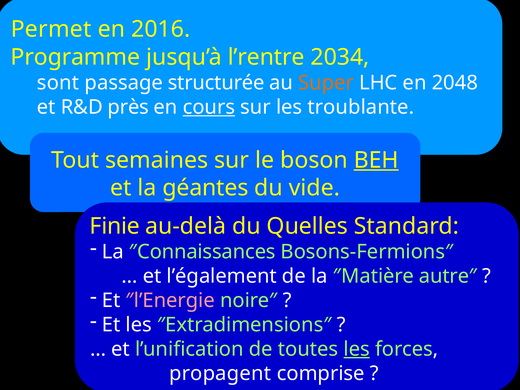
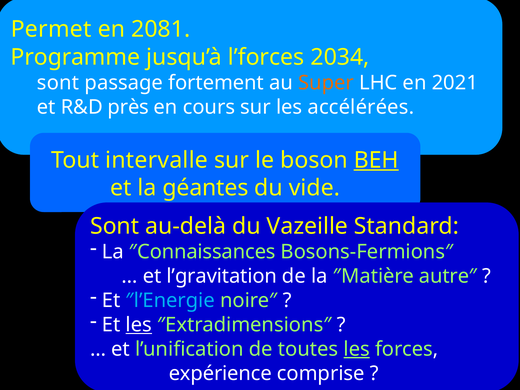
2016: 2016 -> 2081
l’rentre: l’rentre -> l’forces
structurée: structurée -> fortement
2048: 2048 -> 2021
cours underline: present -> none
troublante: troublante -> accélérées
semaines: semaines -> intervalle
Finie at (115, 226): Finie -> Sont
Quelles: Quelles -> Vazeille
l’également: l’également -> l’gravitation
″l’Energie colour: pink -> light blue
les at (139, 325) underline: none -> present
propagent: propagent -> expérience
